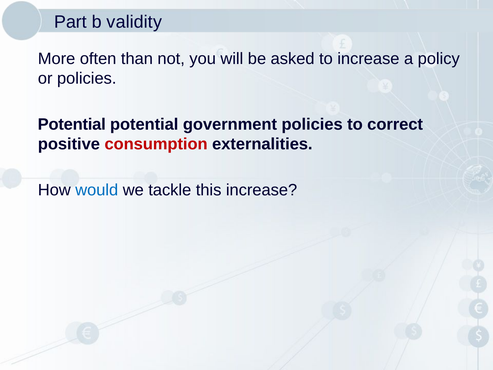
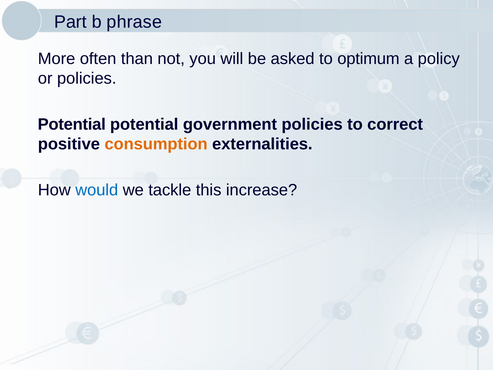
validity: validity -> phrase
to increase: increase -> optimum
consumption colour: red -> orange
